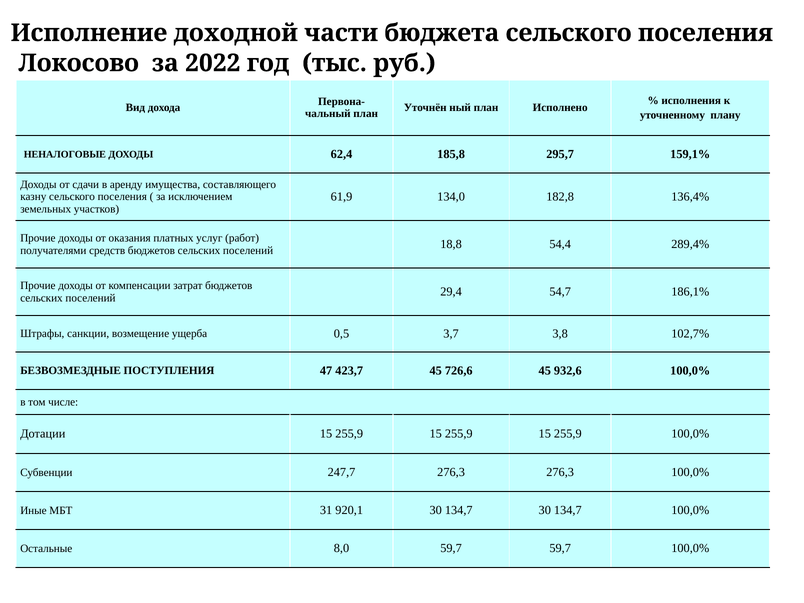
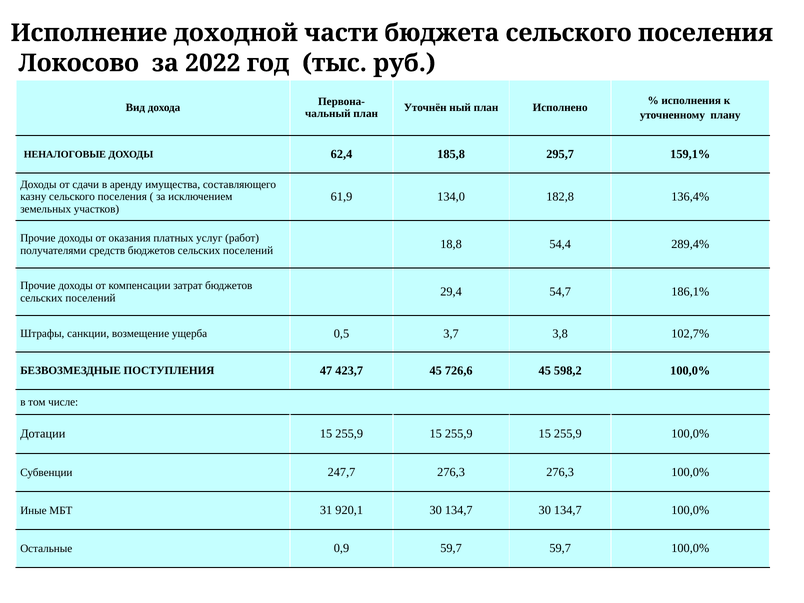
932,6: 932,6 -> 598,2
8,0: 8,0 -> 0,9
